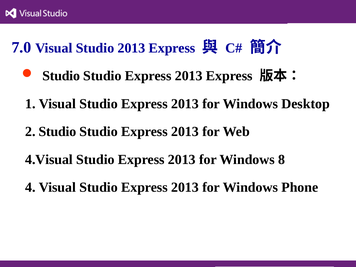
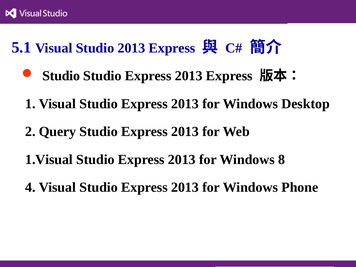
7.0: 7.0 -> 5.1
2 Studio: Studio -> Query
4.Visual: 4.Visual -> 1.Visual
